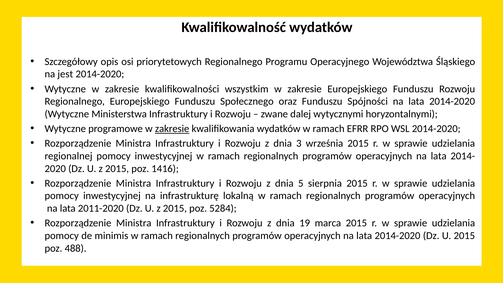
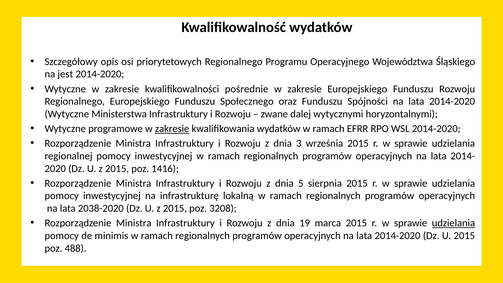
wszystkim: wszystkim -> pośrednie
2011-2020: 2011-2020 -> 2038-2020
5284: 5284 -> 3208
udzielania at (453, 223) underline: none -> present
